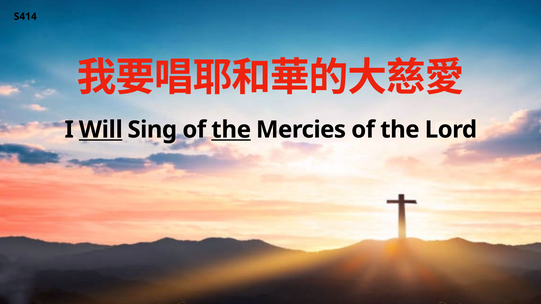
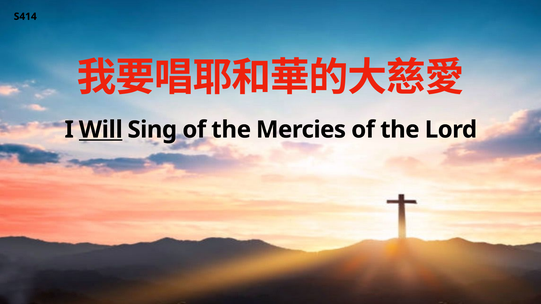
the at (231, 130) underline: present -> none
